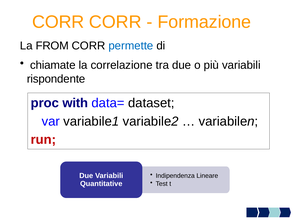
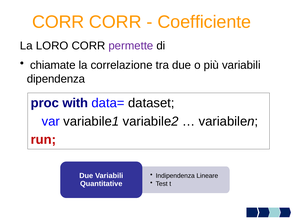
Formazione: Formazione -> Coefficiente
FROM: FROM -> LORO
permette colour: blue -> purple
rispondente: rispondente -> dipendenza
